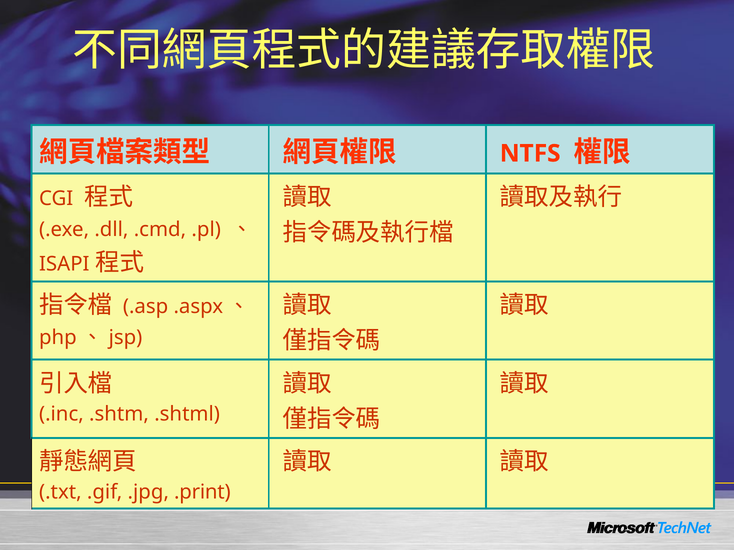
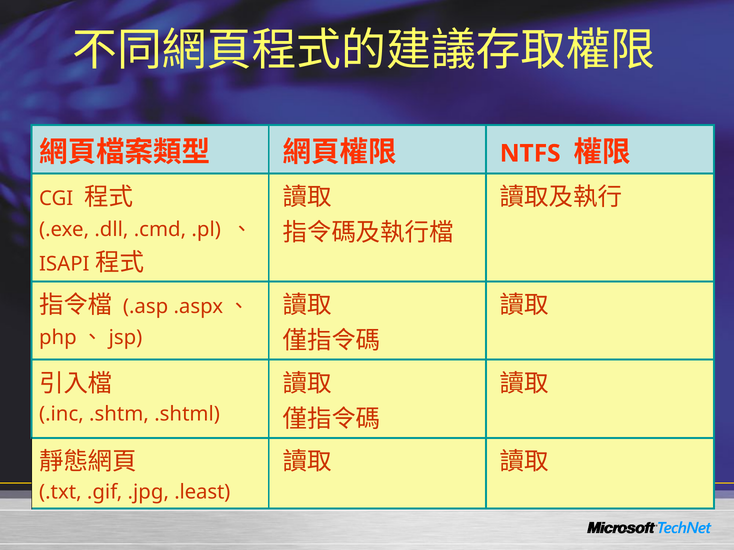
.print: .print -> .least
